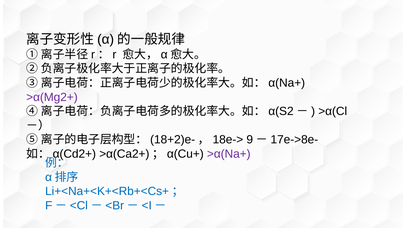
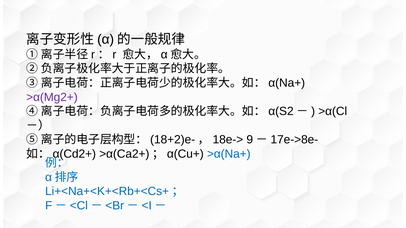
>α(Na+ colour: purple -> blue
